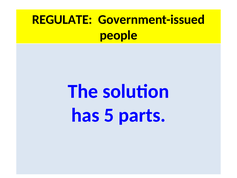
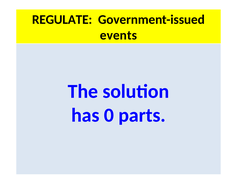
people: people -> events
5: 5 -> 0
